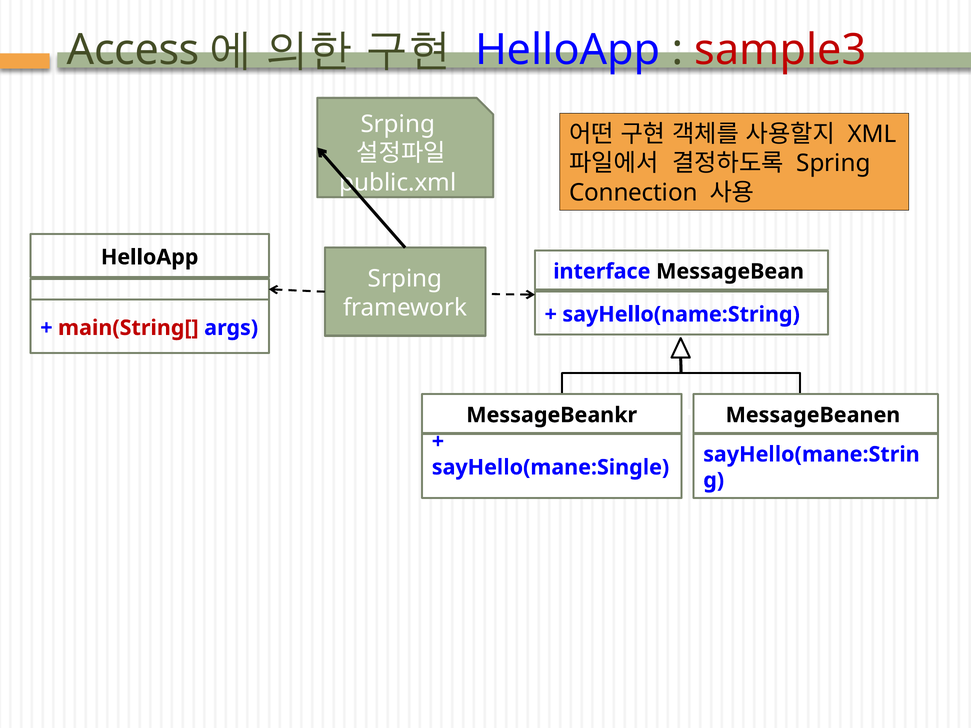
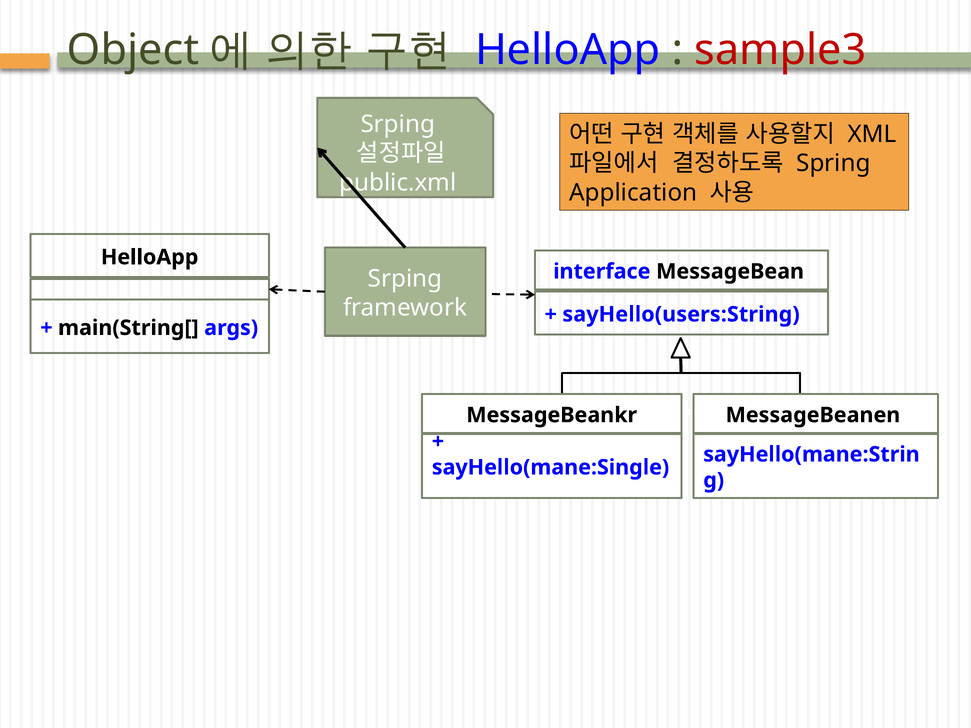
Access: Access -> Object
Connection: Connection -> Application
sayHello(name:String: sayHello(name:String -> sayHello(users:String
main(String[ colour: red -> black
